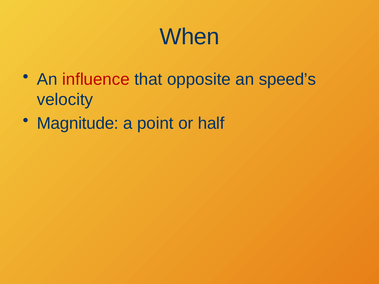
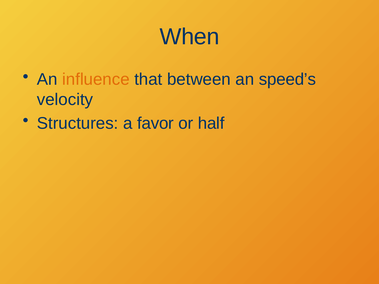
influence colour: red -> orange
opposite: opposite -> between
Magnitude: Magnitude -> Structures
point: point -> favor
